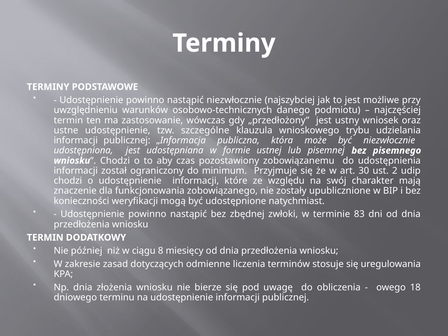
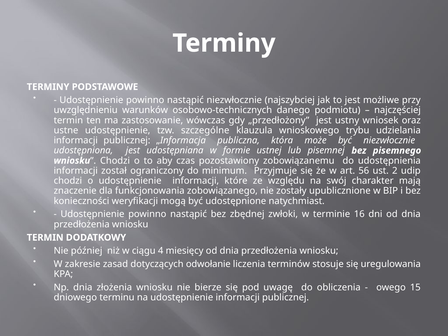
30: 30 -> 56
83: 83 -> 16
8: 8 -> 4
odmienne: odmienne -> odwołanie
18: 18 -> 15
